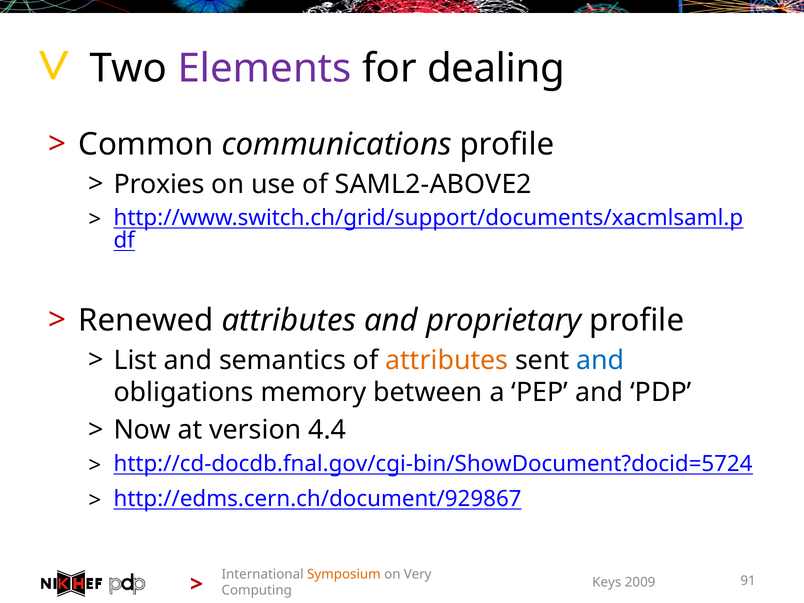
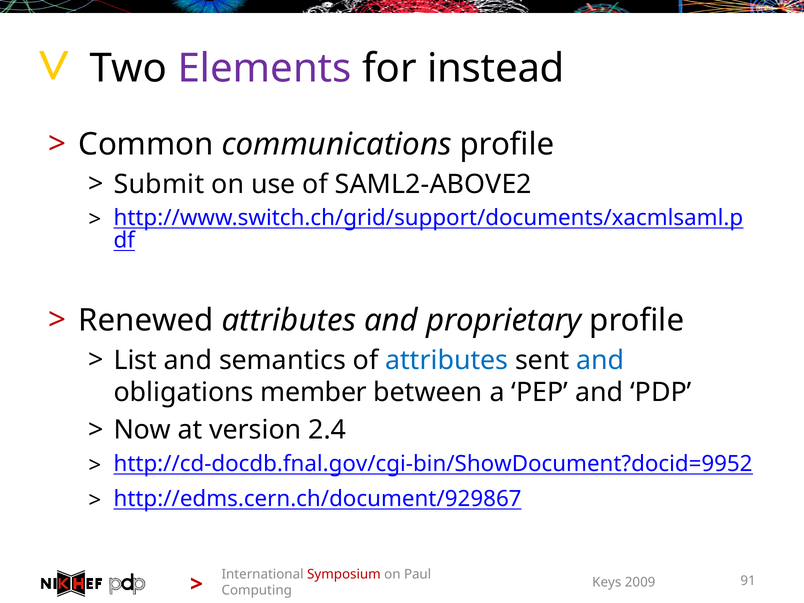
dealing: dealing -> instead
Proxies: Proxies -> Submit
attributes at (447, 360) colour: orange -> blue
memory: memory -> member
4.4: 4.4 -> 2.4
http://cd-docdb.fnal.gov/cgi-bin/ShowDocument?docid=5724: http://cd-docdb.fnal.gov/cgi-bin/ShowDocument?docid=5724 -> http://cd-docdb.fnal.gov/cgi-bin/ShowDocument?docid=9952
Symposium colour: orange -> red
Very: Very -> Paul
